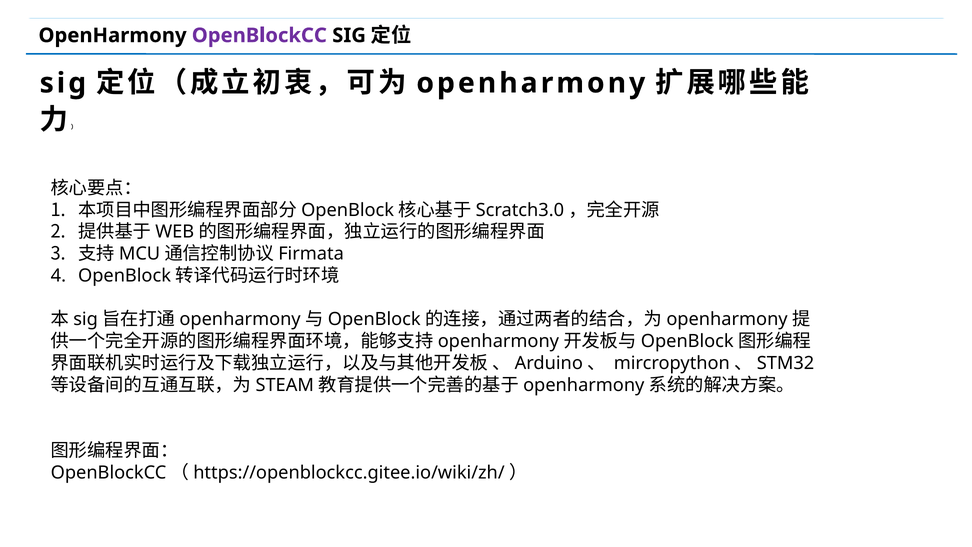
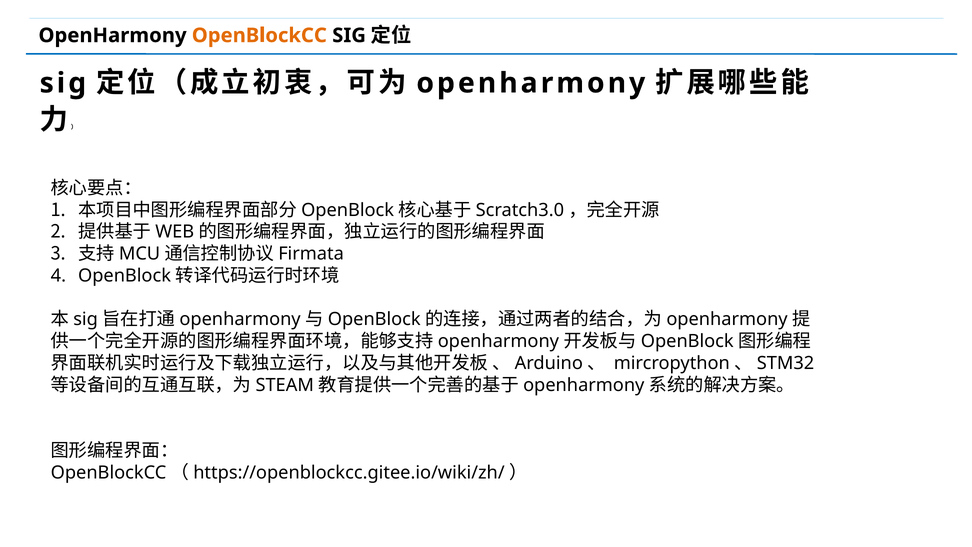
OpenBlockCC colour: purple -> orange
